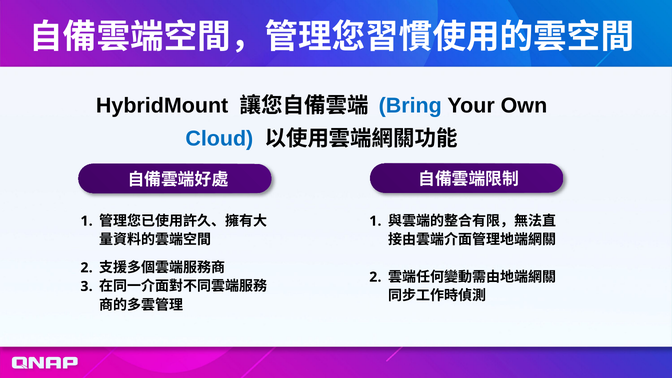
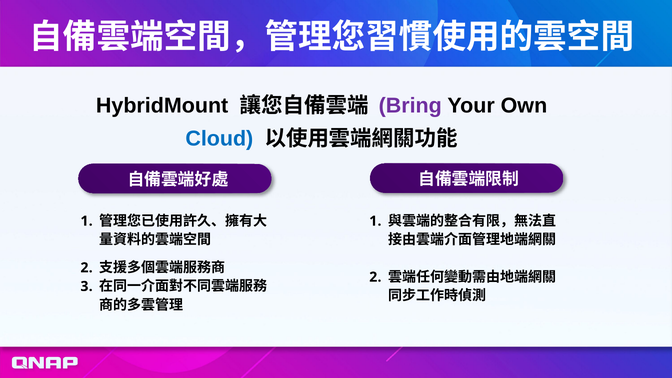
Bring colour: blue -> purple
